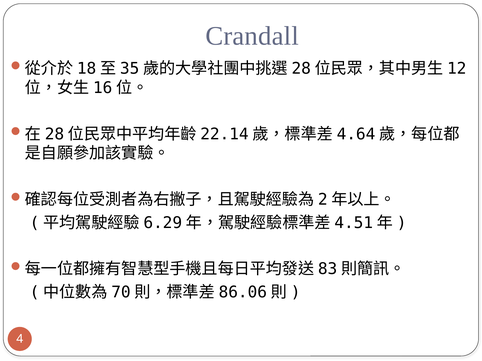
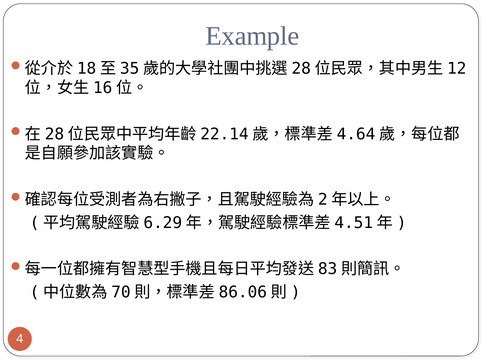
Crandall: Crandall -> Example
